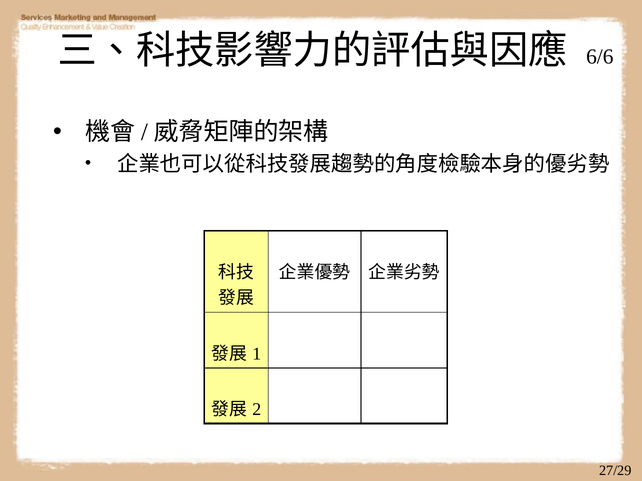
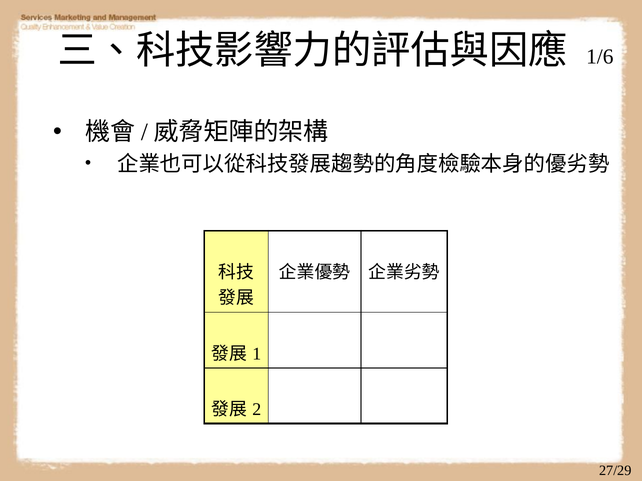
6/6: 6/6 -> 1/6
